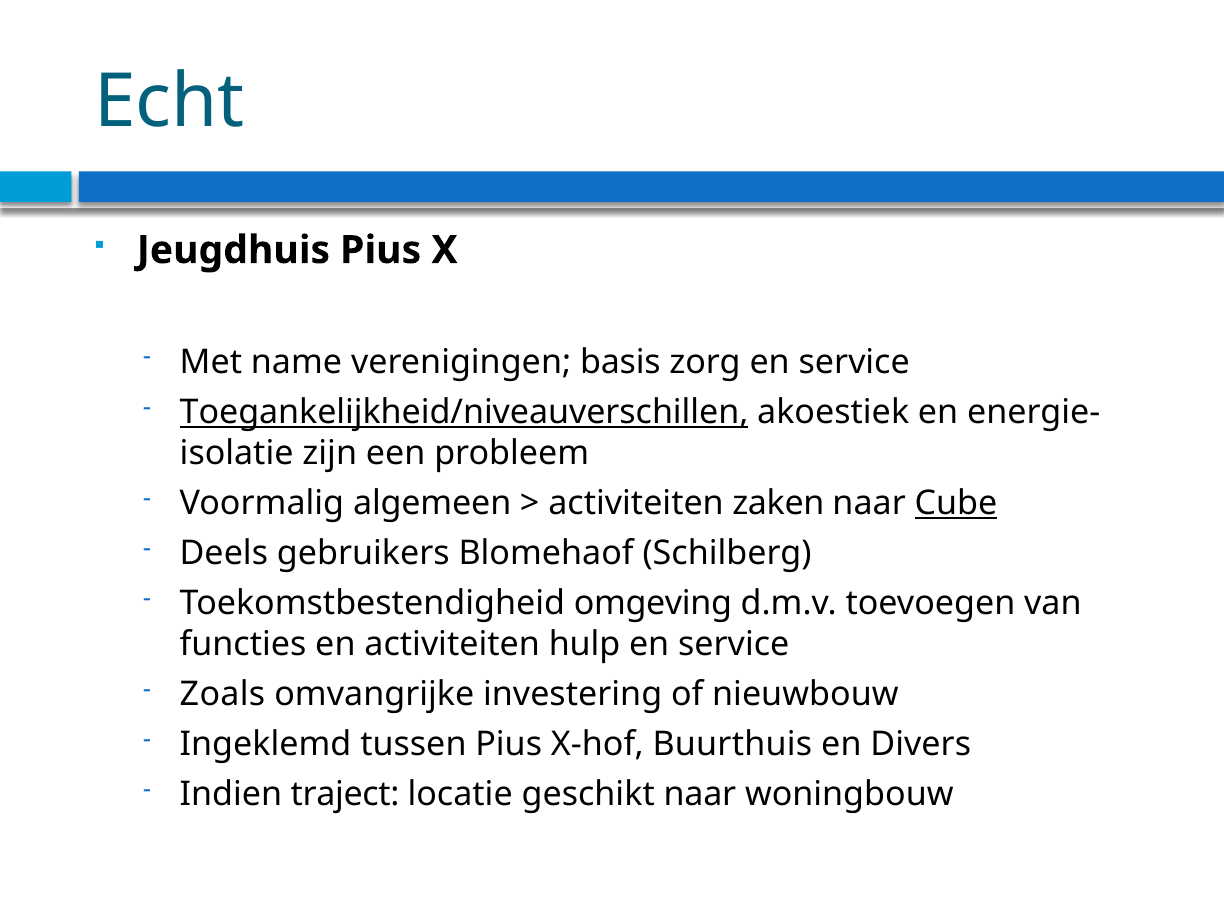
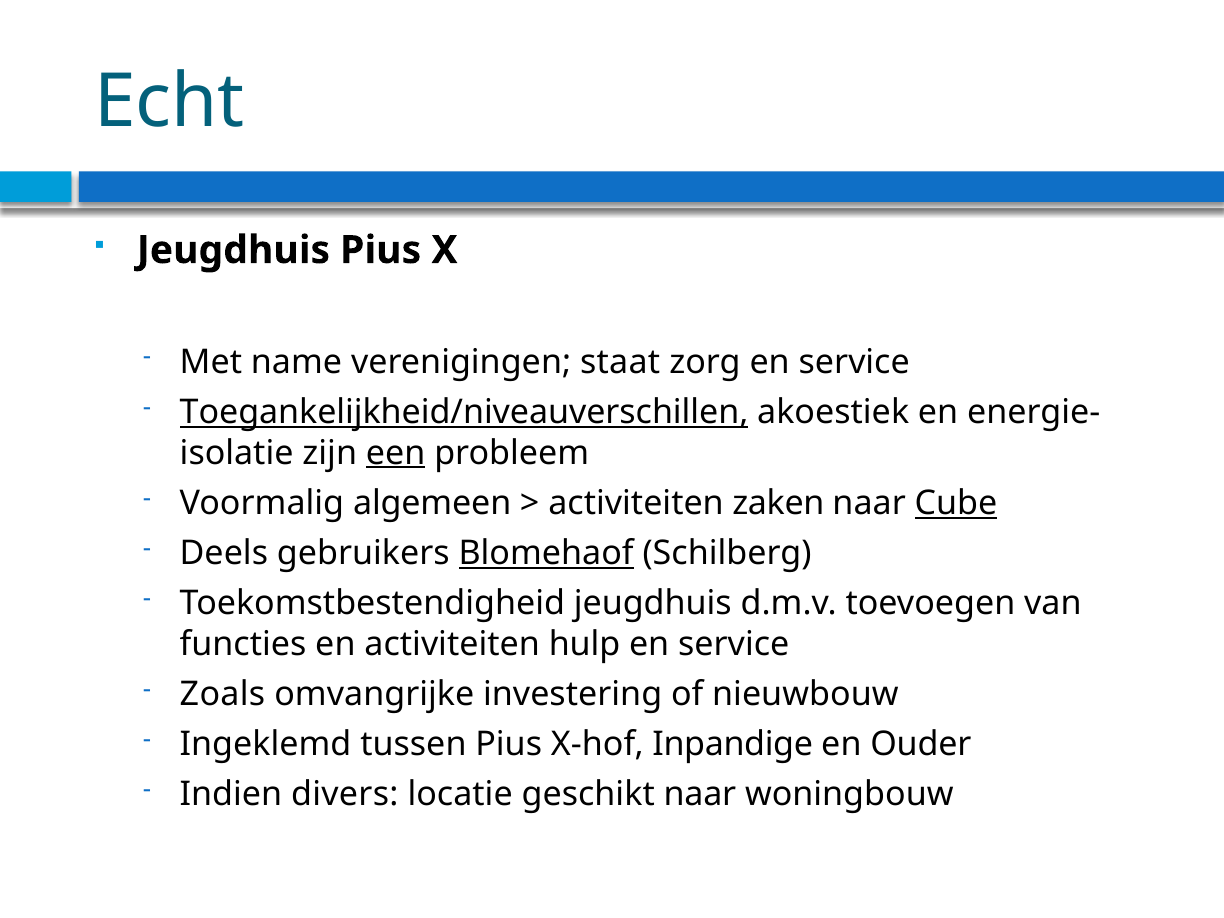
basis: basis -> staat
een underline: none -> present
Blomehaof underline: none -> present
Toekomstbestendigheid omgeving: omgeving -> jeugdhuis
Buurthuis: Buurthuis -> Inpandige
Divers: Divers -> Ouder
traject: traject -> divers
